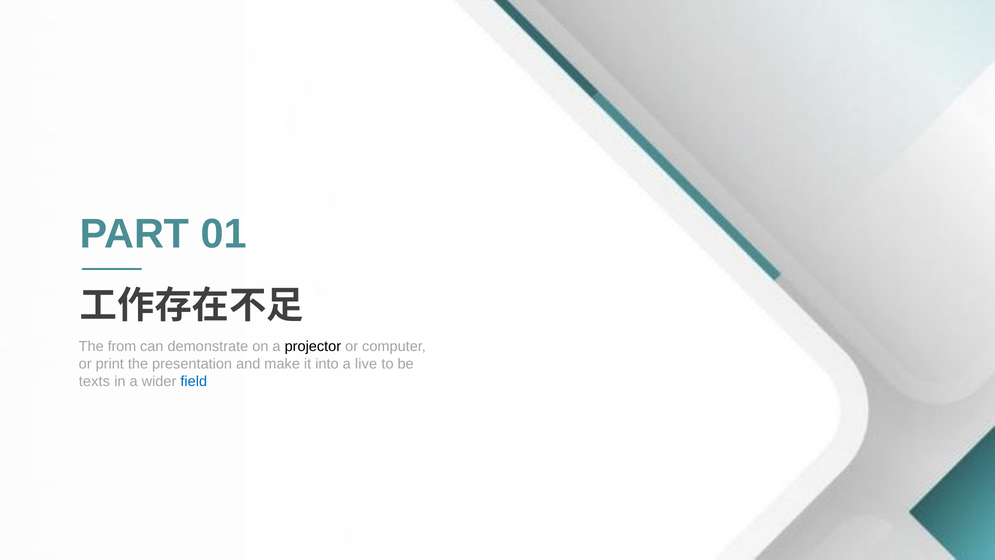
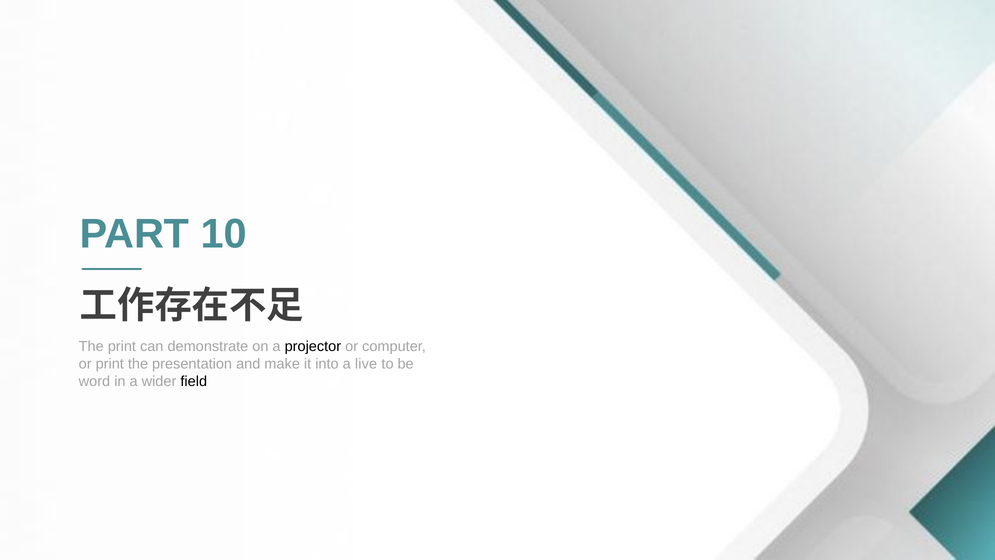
01: 01 -> 10
The from: from -> print
texts: texts -> word
field colour: blue -> black
